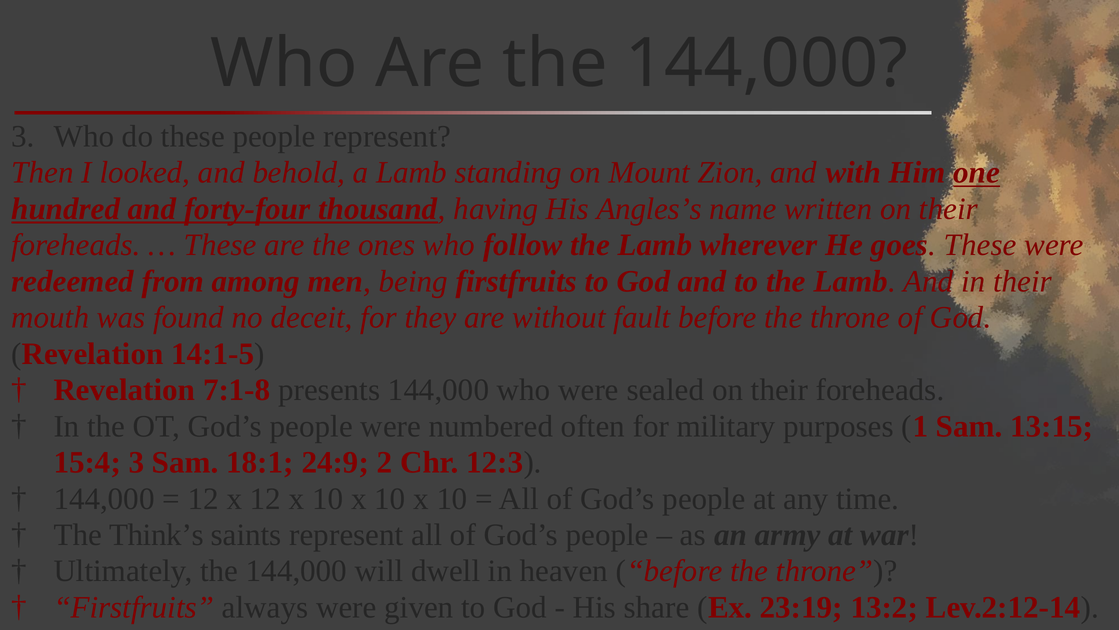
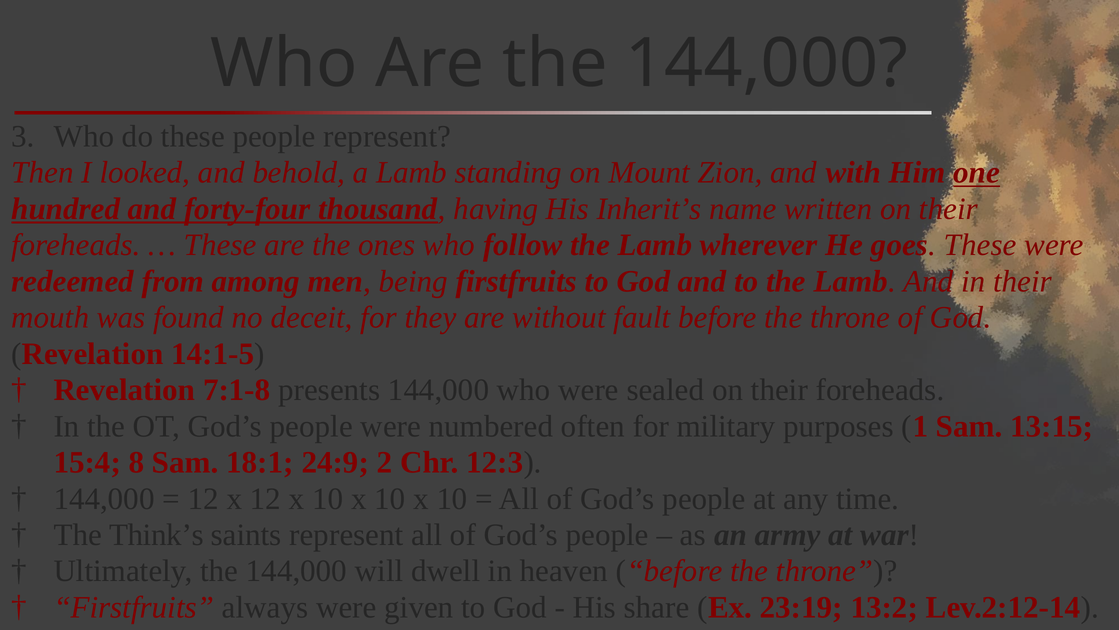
Angles’s: Angles’s -> Inherit’s
15:4 3: 3 -> 8
